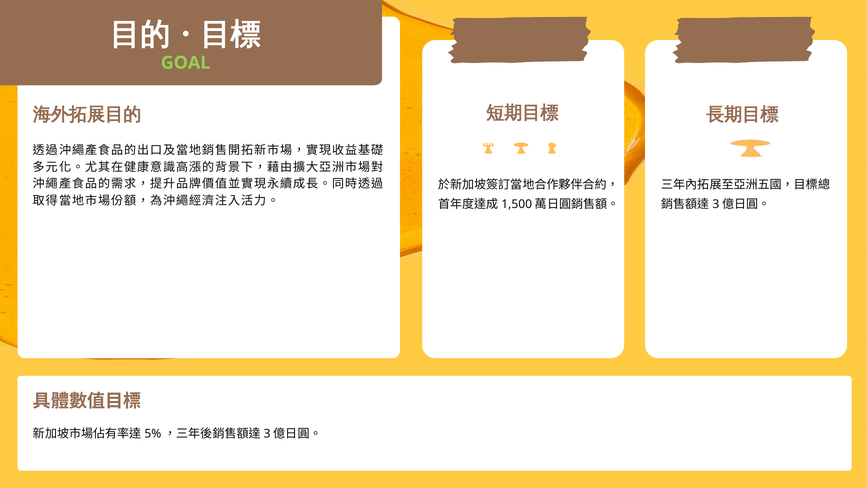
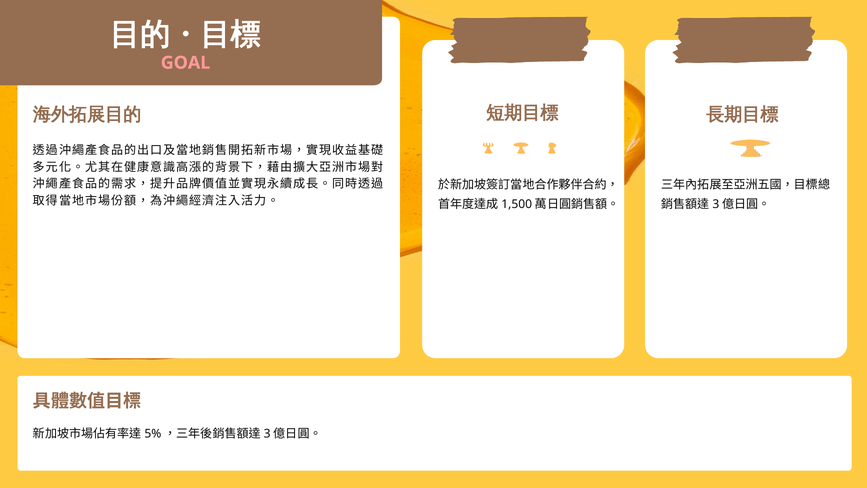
GOAL colour: light green -> pink
